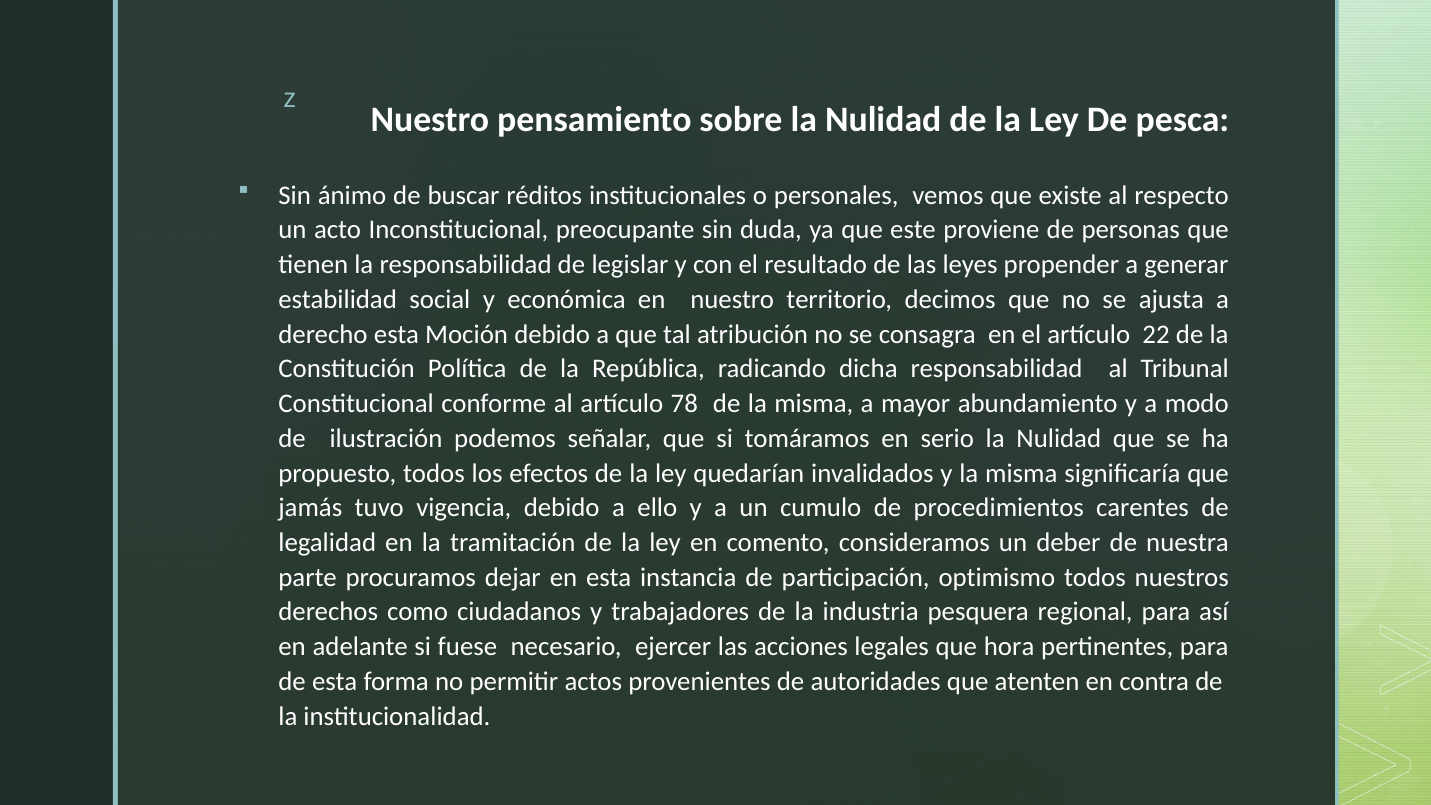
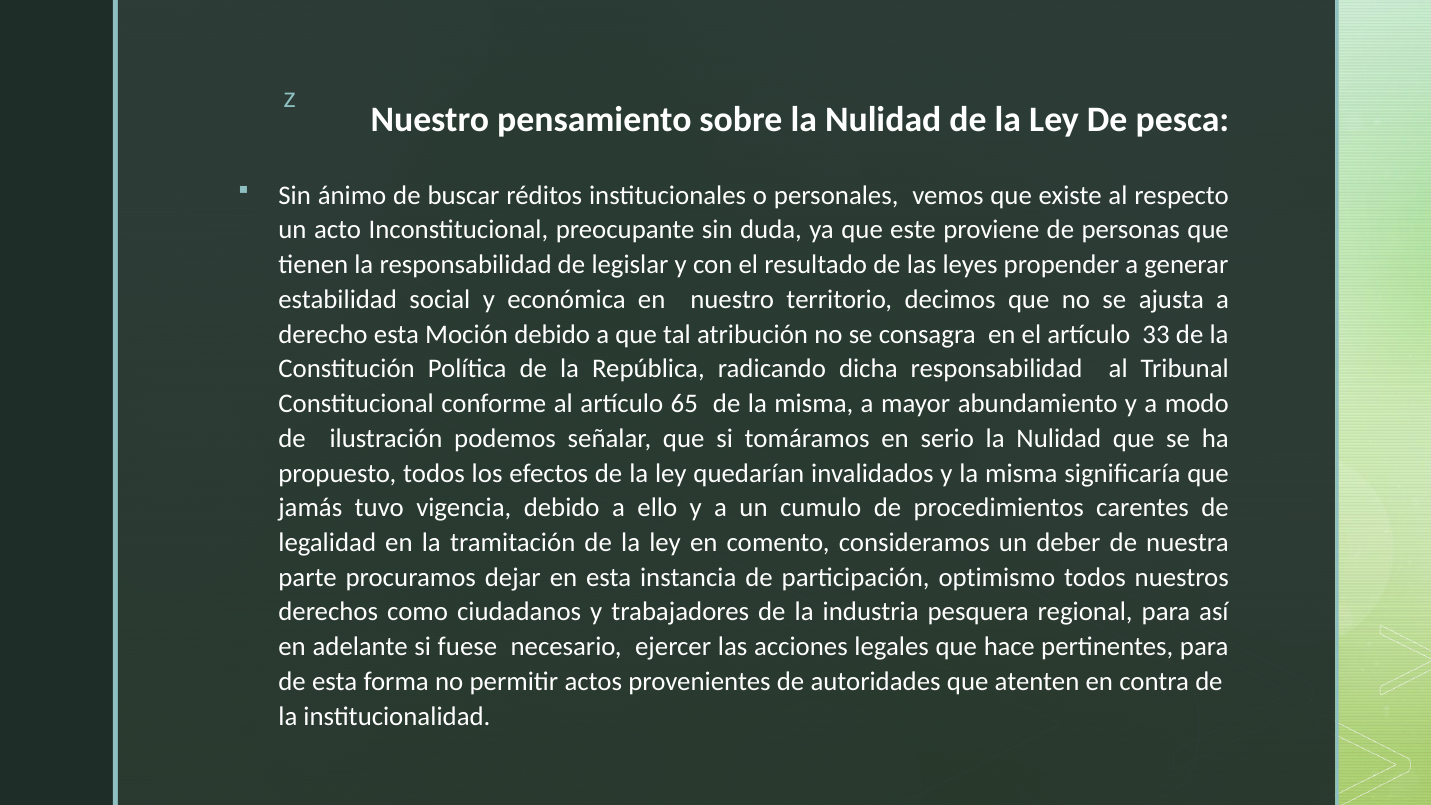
22: 22 -> 33
78: 78 -> 65
hora: hora -> hace
